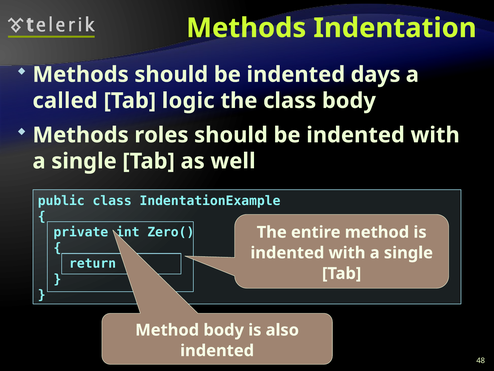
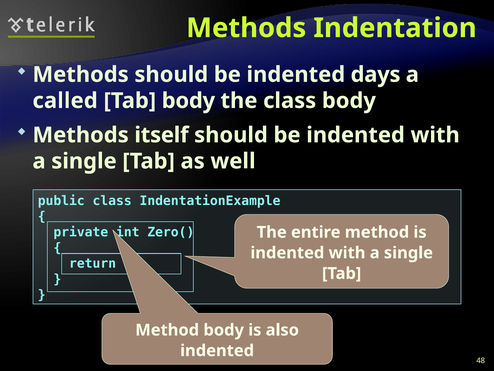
Tab logic: logic -> body
roles: roles -> itself
